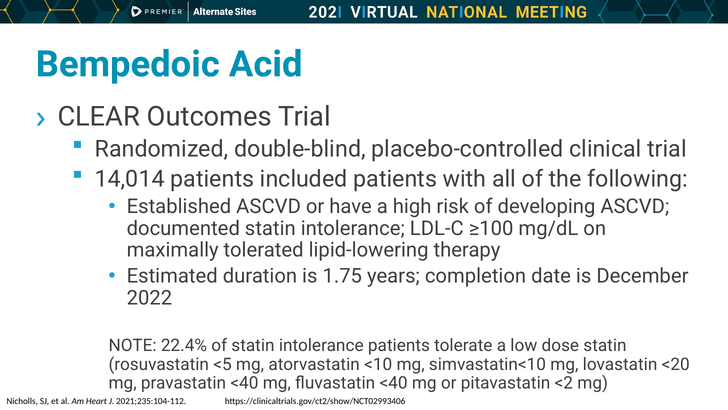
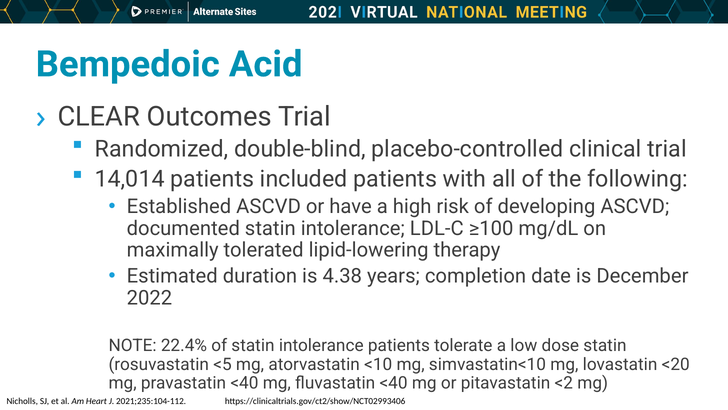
1.75: 1.75 -> 4.38
